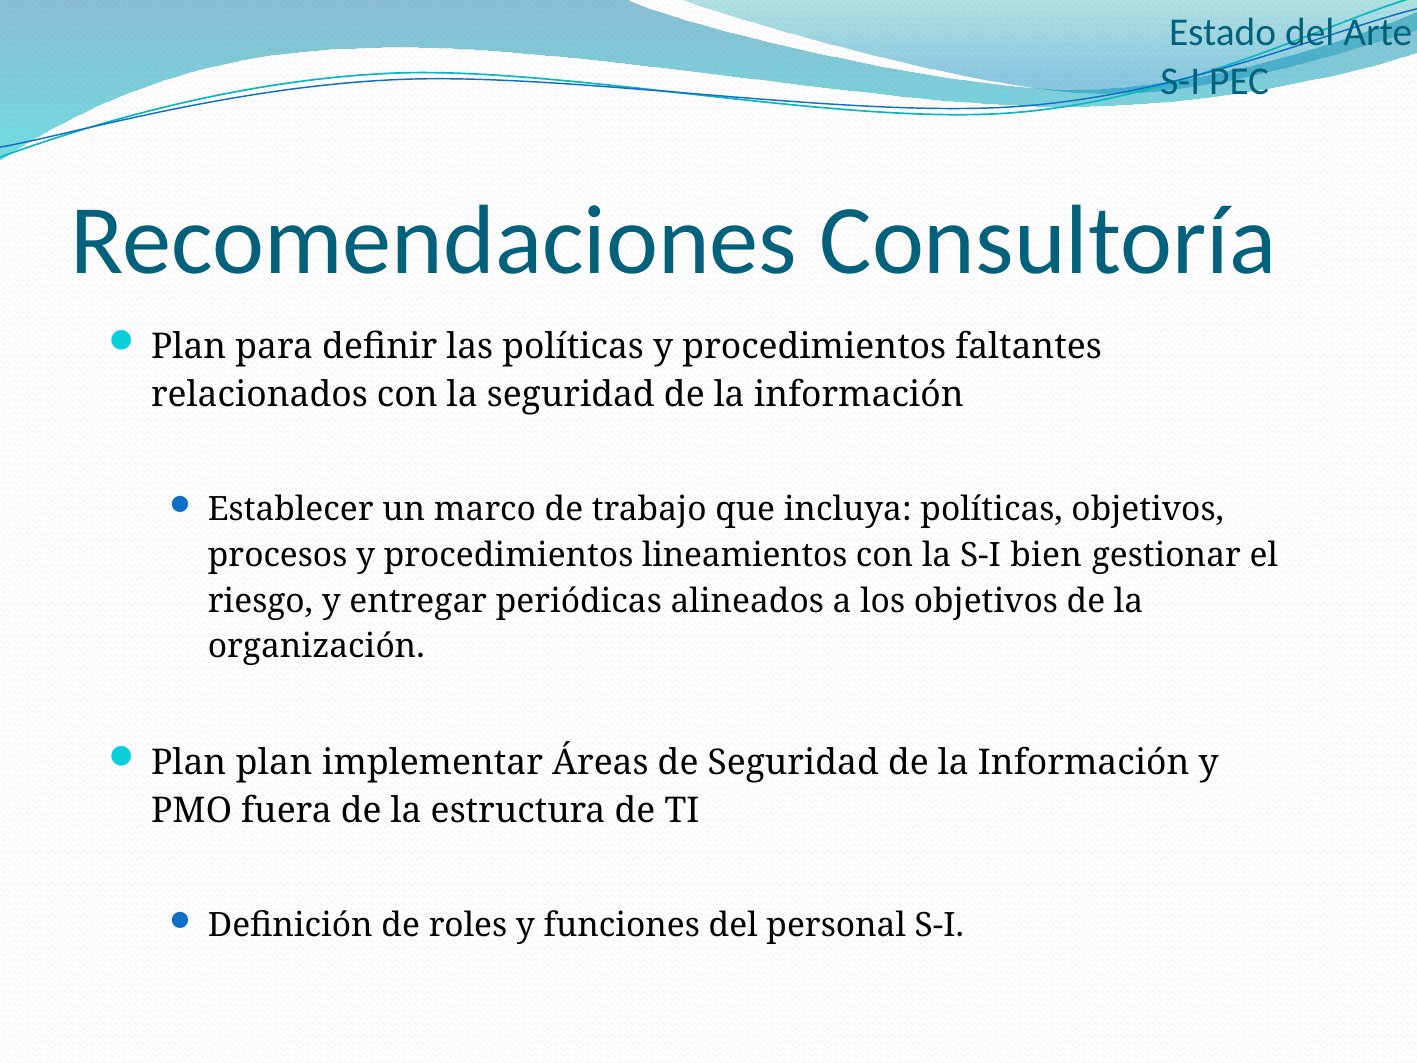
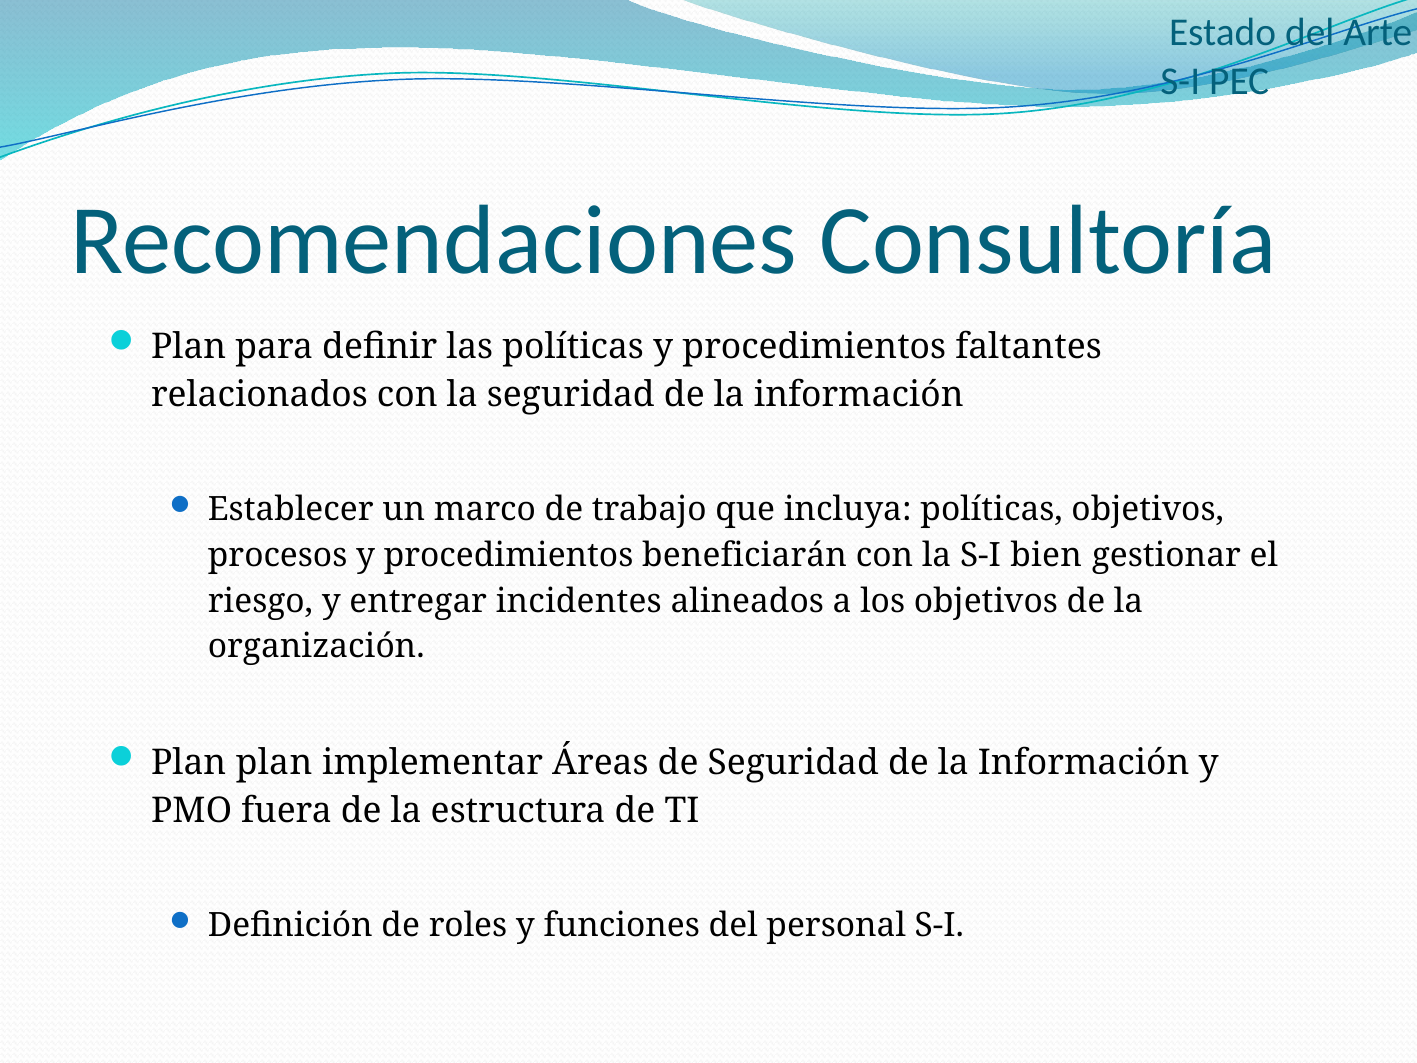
lineamientos: lineamientos -> beneficiarán
periódicas: periódicas -> incidentes
